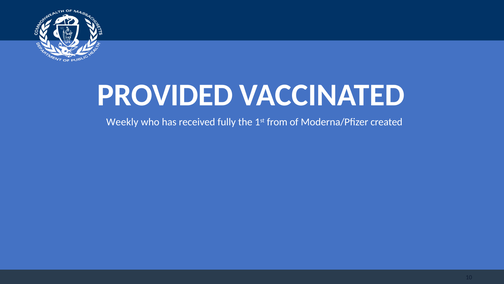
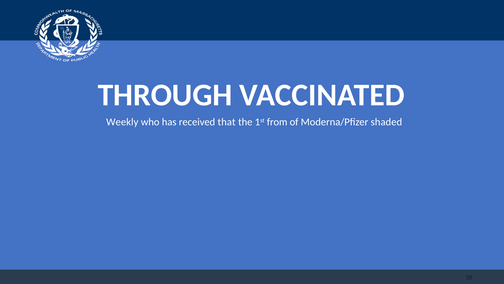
PROVIDED: PROVIDED -> THROUGH
fully: fully -> that
created: created -> shaded
